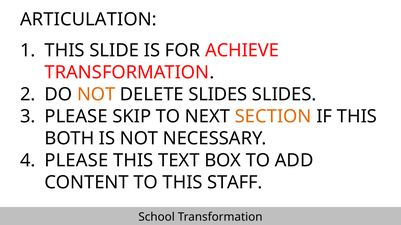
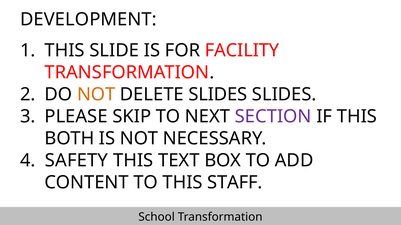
ARTICULATION: ARTICULATION -> DEVELOPMENT
ACHIEVE: ACHIEVE -> FACILITY
SECTION colour: orange -> purple
PLEASE at (76, 161): PLEASE -> SAFETY
